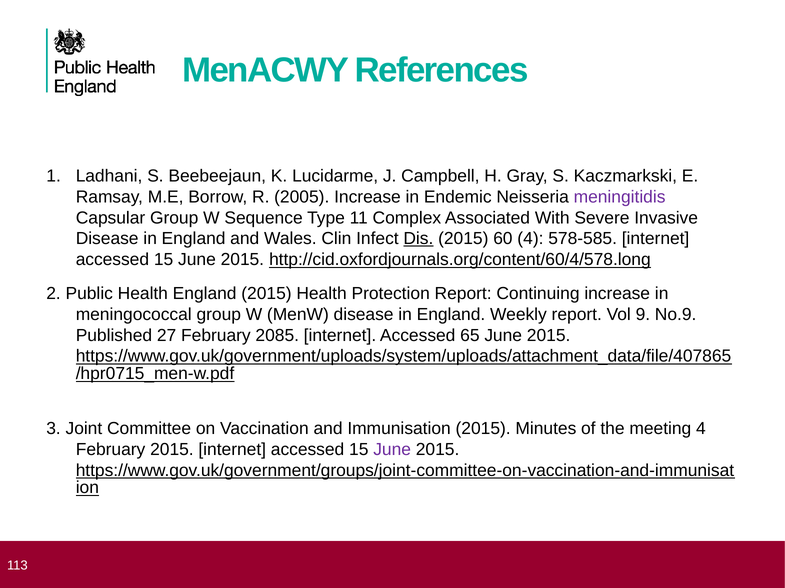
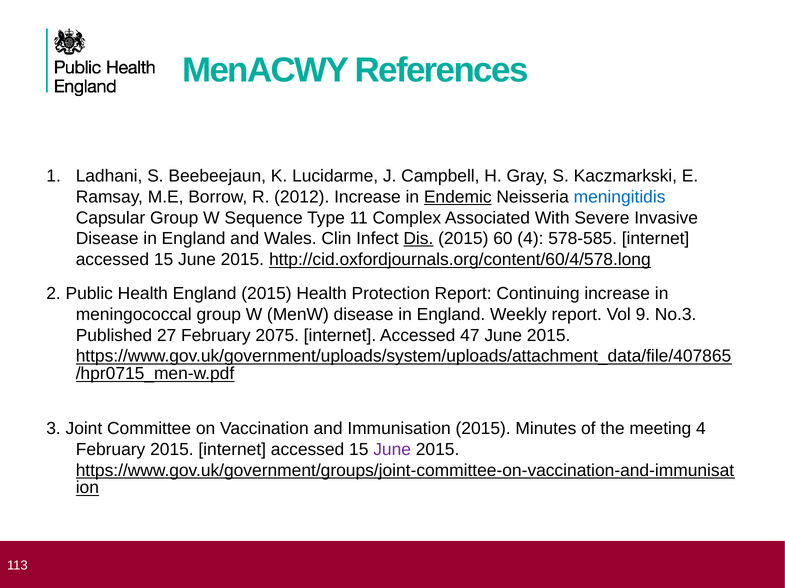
2005: 2005 -> 2012
Endemic underline: none -> present
meningitidis colour: purple -> blue
No.9: No.9 -> No.3
2085: 2085 -> 2075
65: 65 -> 47
